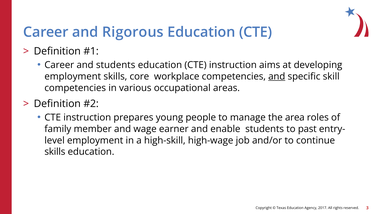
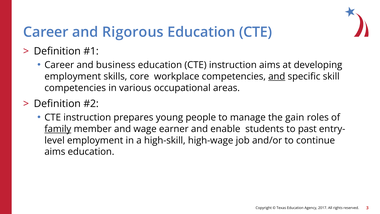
and students: students -> business
area: area -> gain
family underline: none -> present
skills at (55, 152): skills -> aims
